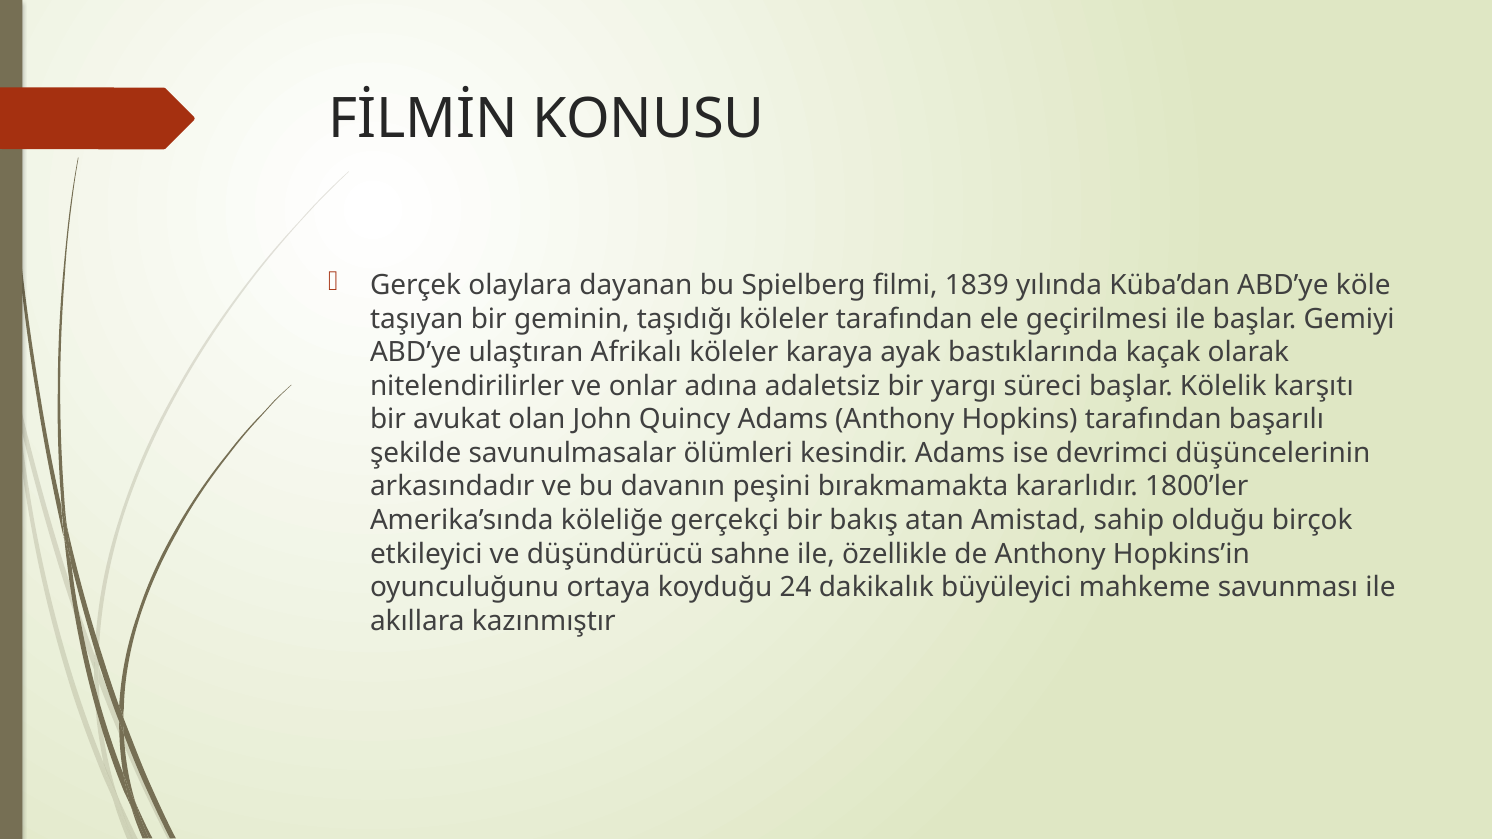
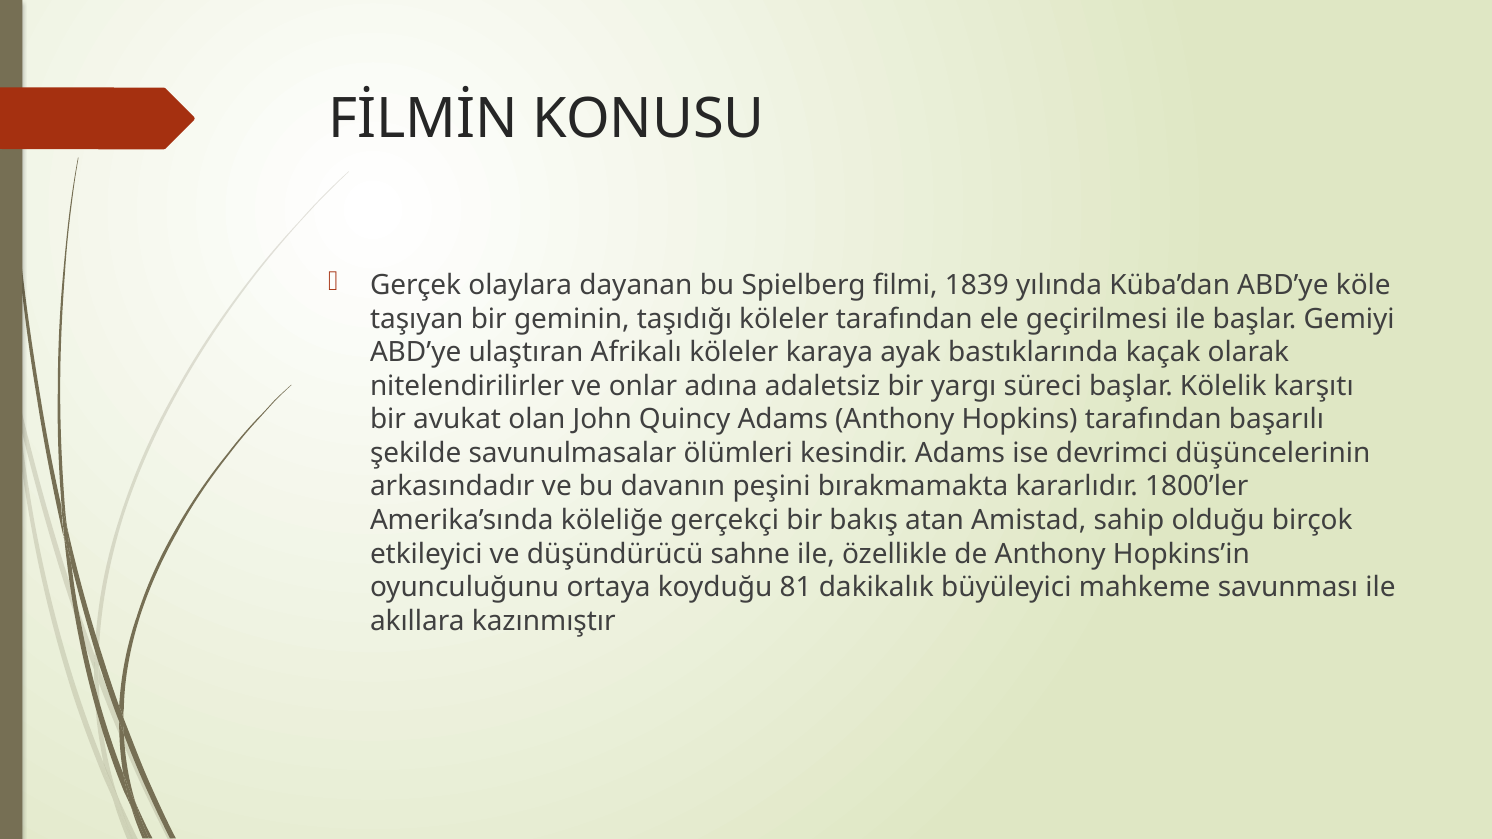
24: 24 -> 81
